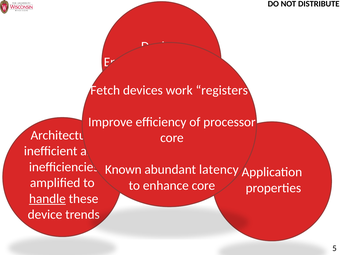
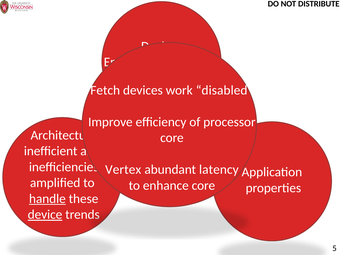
registers: registers -> disabled
Known: Known -> Vertex
device underline: none -> present
